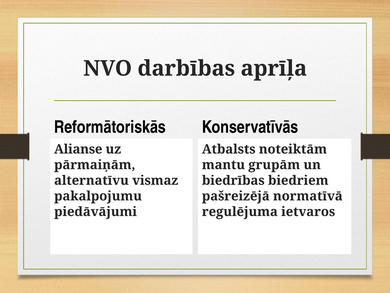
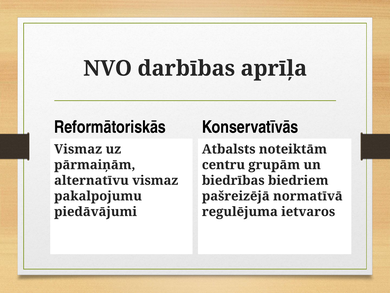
Alianse at (78, 149): Alianse -> Vismaz
mantu: mantu -> centru
